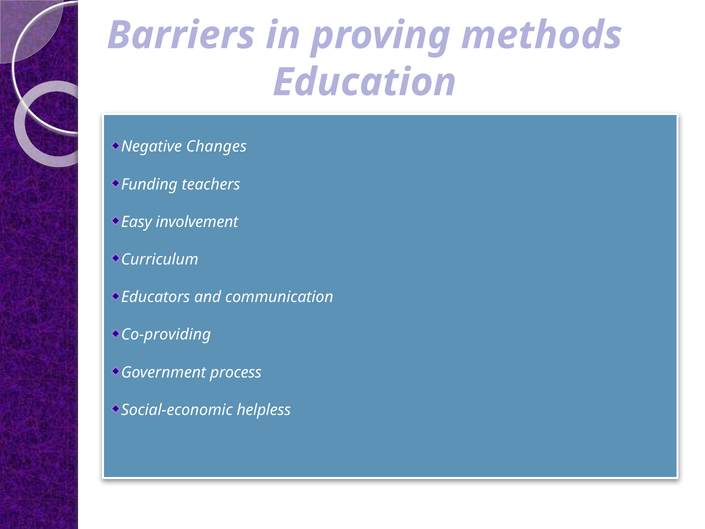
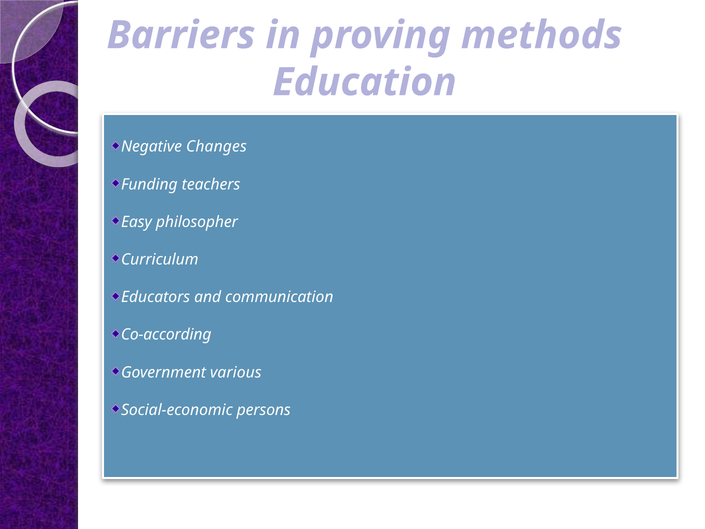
involvement: involvement -> philosopher
Co-providing: Co-providing -> Co-according
process: process -> various
helpless: helpless -> persons
